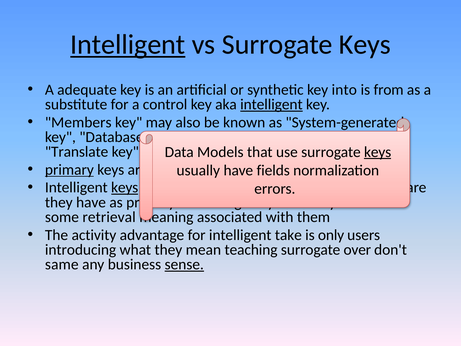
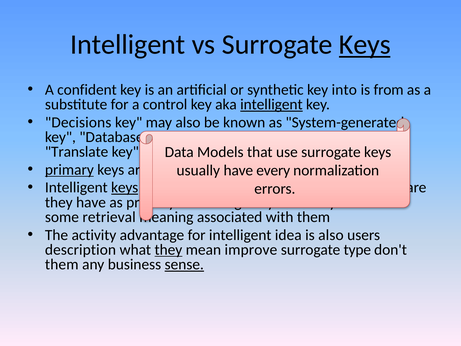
Intelligent at (128, 45) underline: present -> none
Keys at (365, 45) underline: none -> present
adequate: adequate -> confident
Members: Members -> Decisions
keys at (378, 152) underline: present -> none
fields: fields -> every
take: take -> idea
is only: only -> also
introducing: introducing -> description
they at (168, 250) underline: none -> present
teaching: teaching -> improve
over: over -> type
same at (62, 264): same -> them
